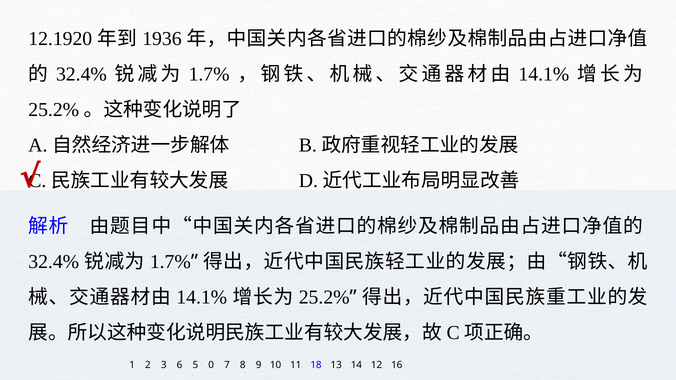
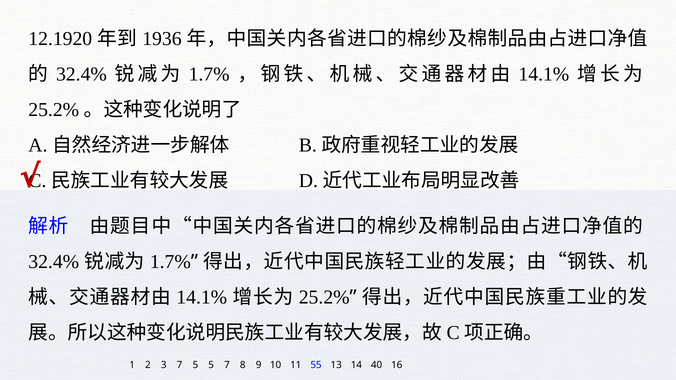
3 6: 6 -> 7
5 0: 0 -> 5
18: 18 -> 55
12: 12 -> 40
